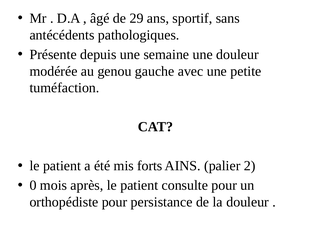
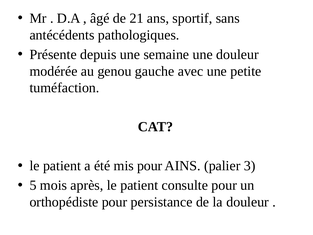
29: 29 -> 21
mis forts: forts -> pour
2: 2 -> 3
0: 0 -> 5
